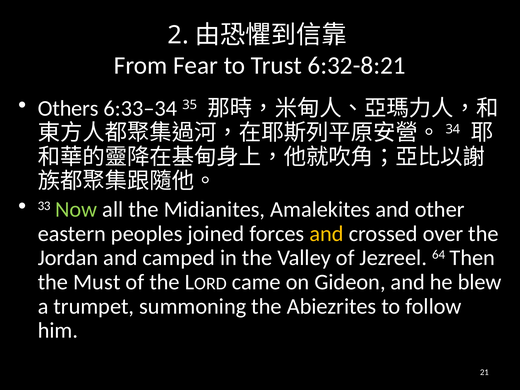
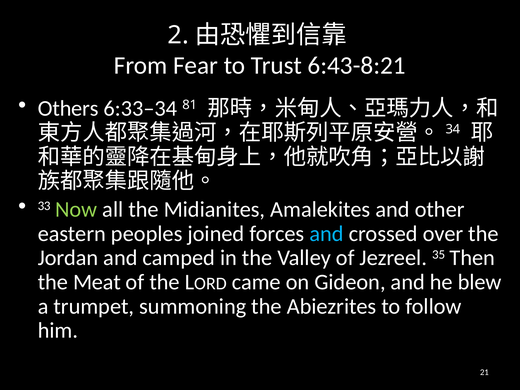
6:32-8:21: 6:32-8:21 -> 6:43-8:21
35: 35 -> 81
and at (327, 234) colour: yellow -> light blue
64: 64 -> 35
Must: Must -> Meat
